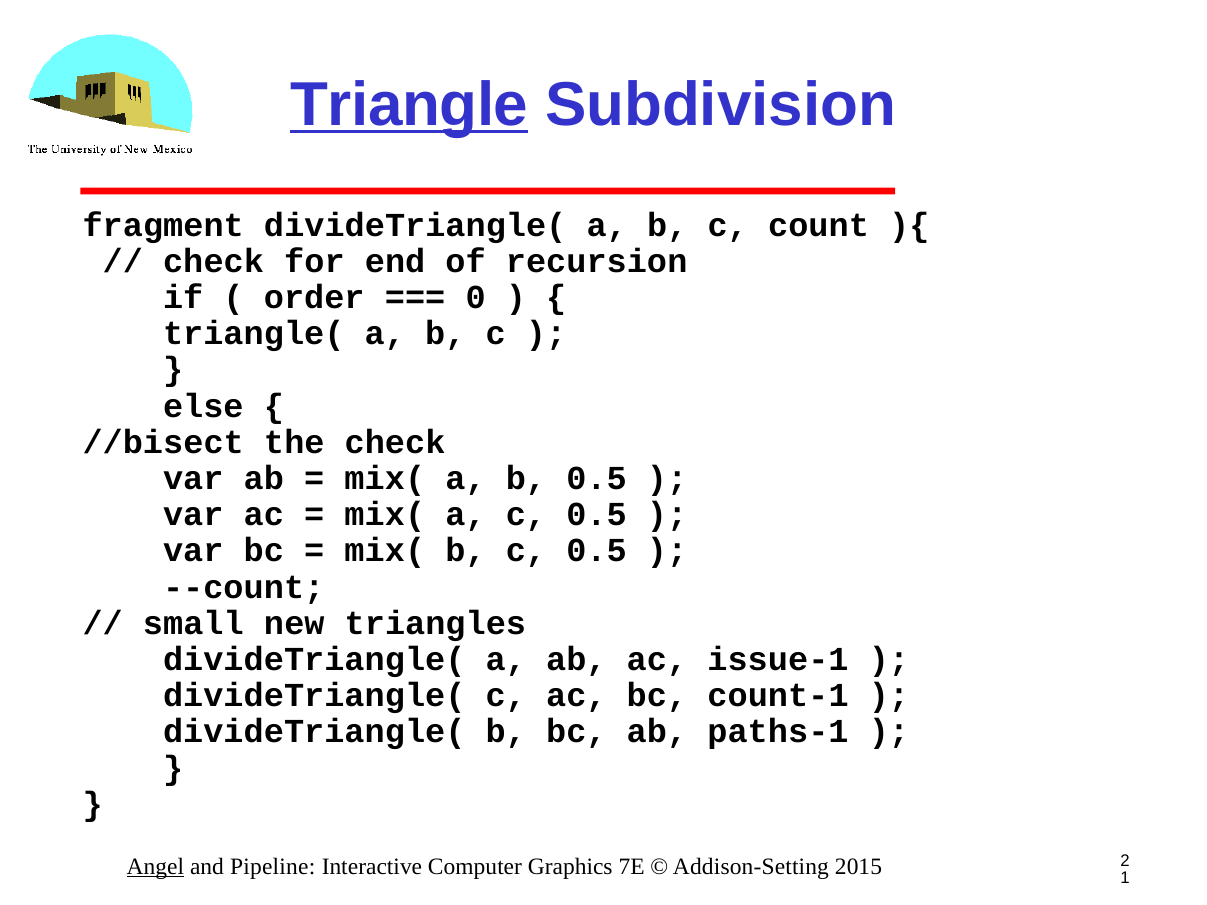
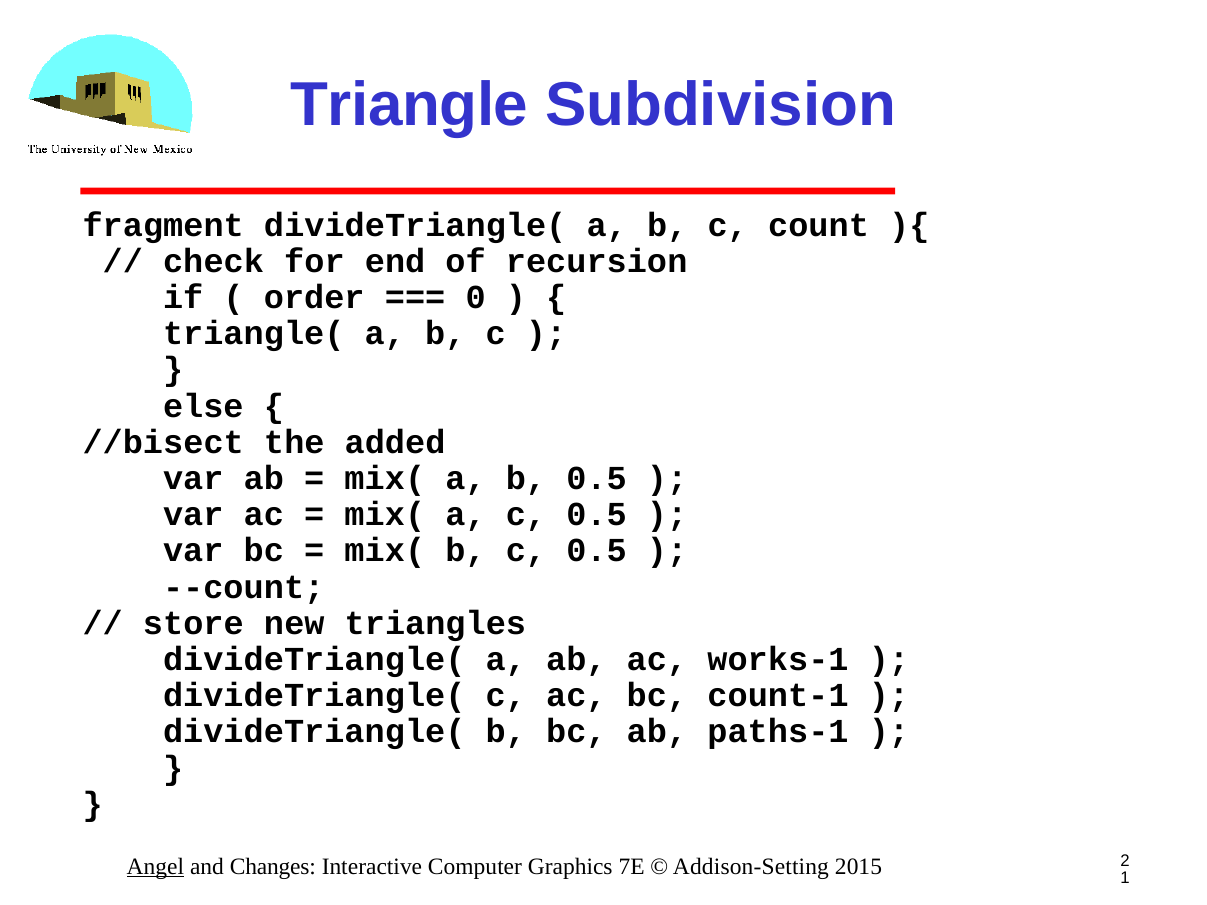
Triangle underline: present -> none
the check: check -> added
small: small -> store
issue-1: issue-1 -> works-1
Pipeline: Pipeline -> Changes
